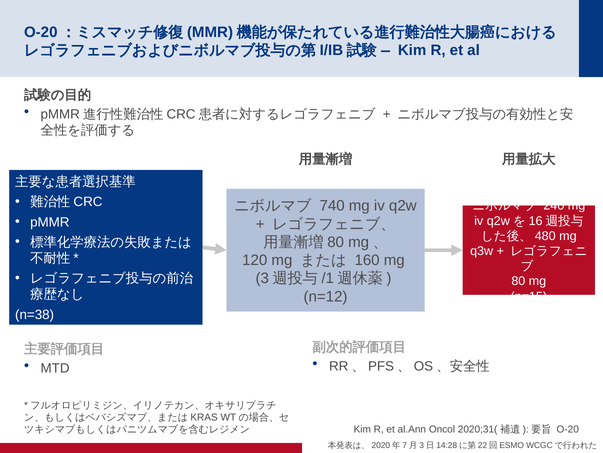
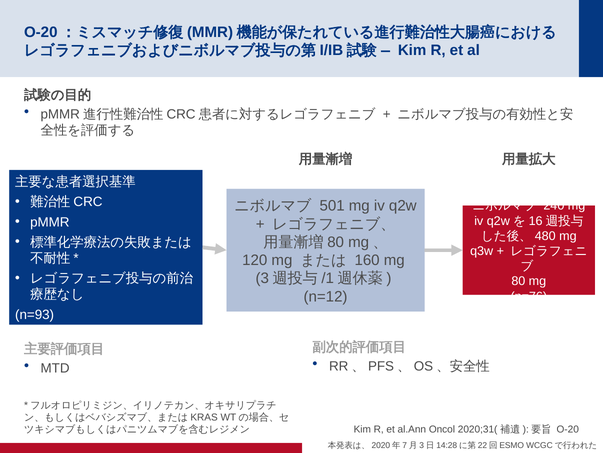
740: 740 -> 501
n=15: n=15 -> n=76
n=38: n=38 -> n=93
